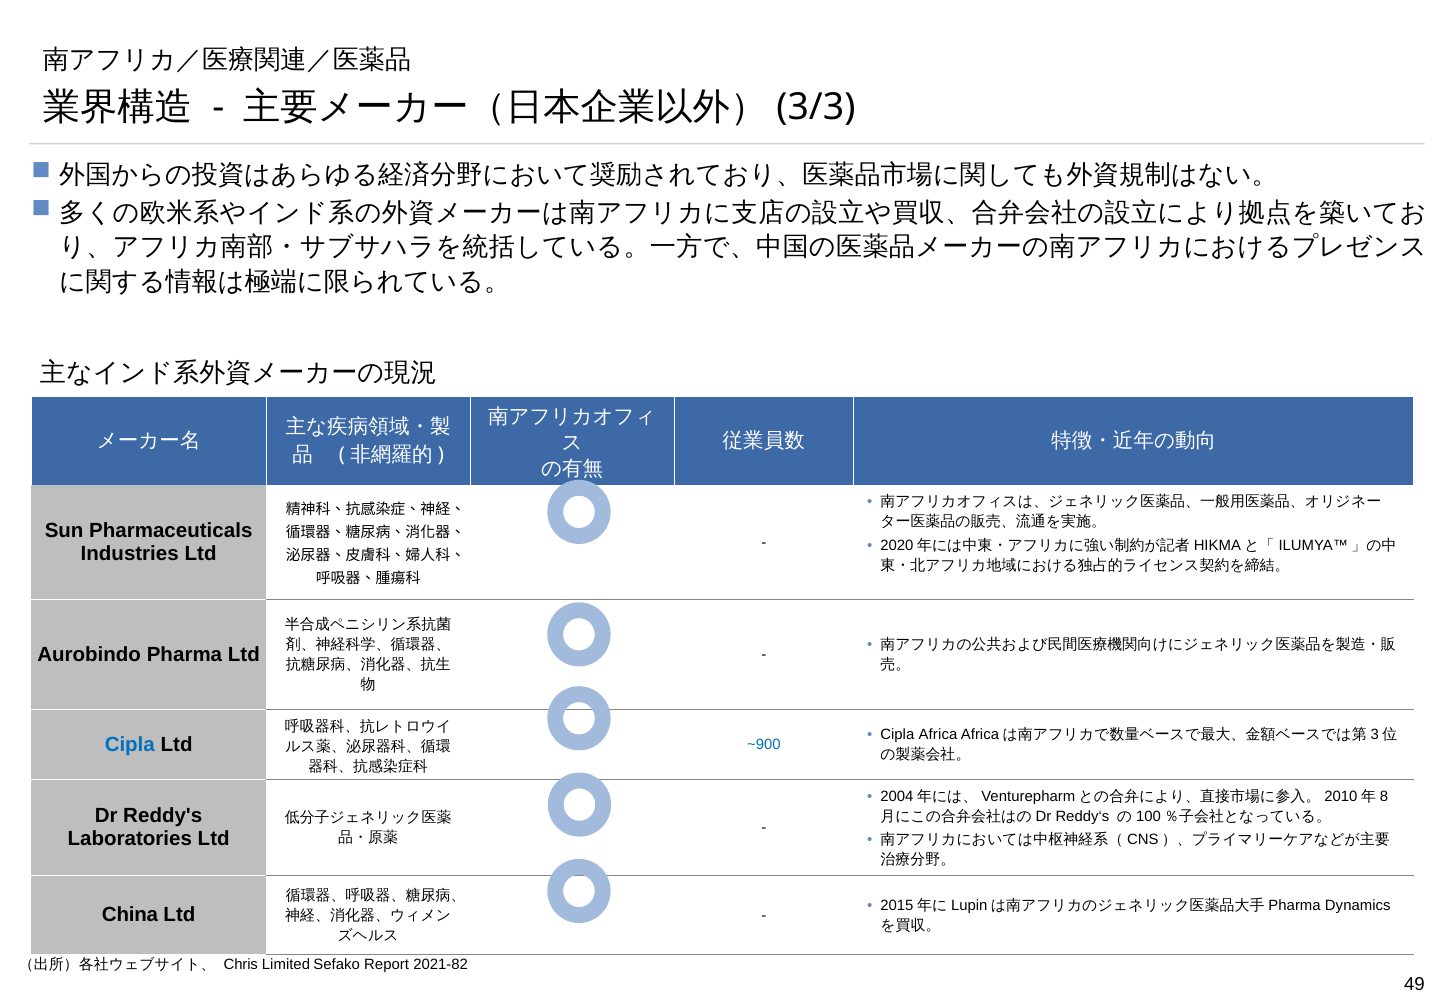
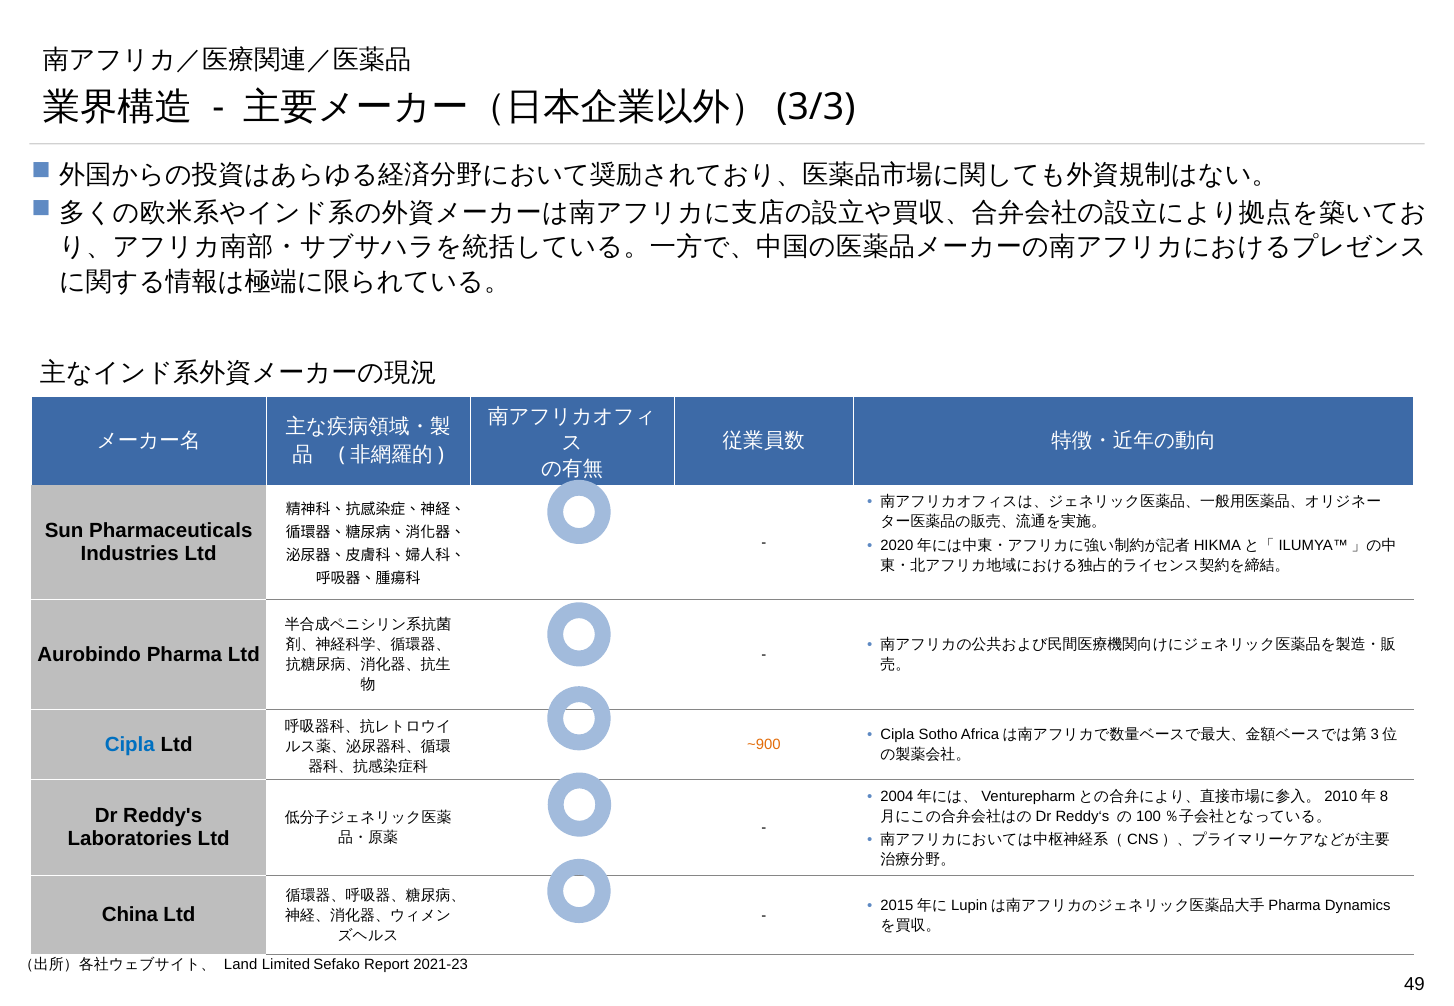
Africa: Africa -> Sotho
~900 colour: blue -> orange
Chris: Chris -> Land
2021-82: 2021-82 -> 2021-23
